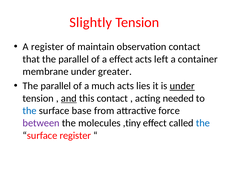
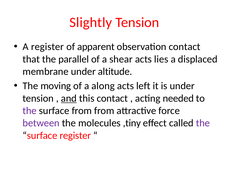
maintain: maintain -> apparent
a effect: effect -> shear
left: left -> lies
container: container -> displaced
greater: greater -> altitude
parallel at (56, 86): parallel -> moving
much: much -> along
lies: lies -> left
under at (182, 86) underline: present -> none
the at (30, 111) colour: blue -> purple
surface base: base -> from
the at (203, 123) colour: blue -> purple
